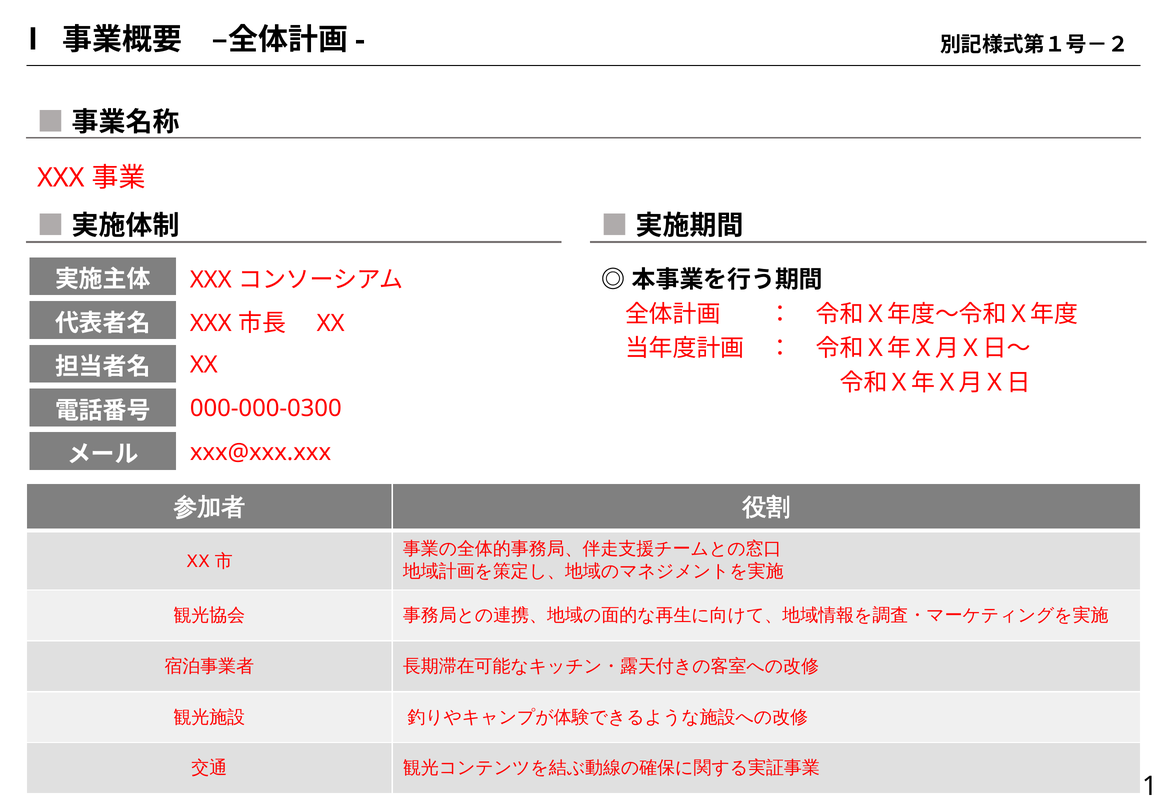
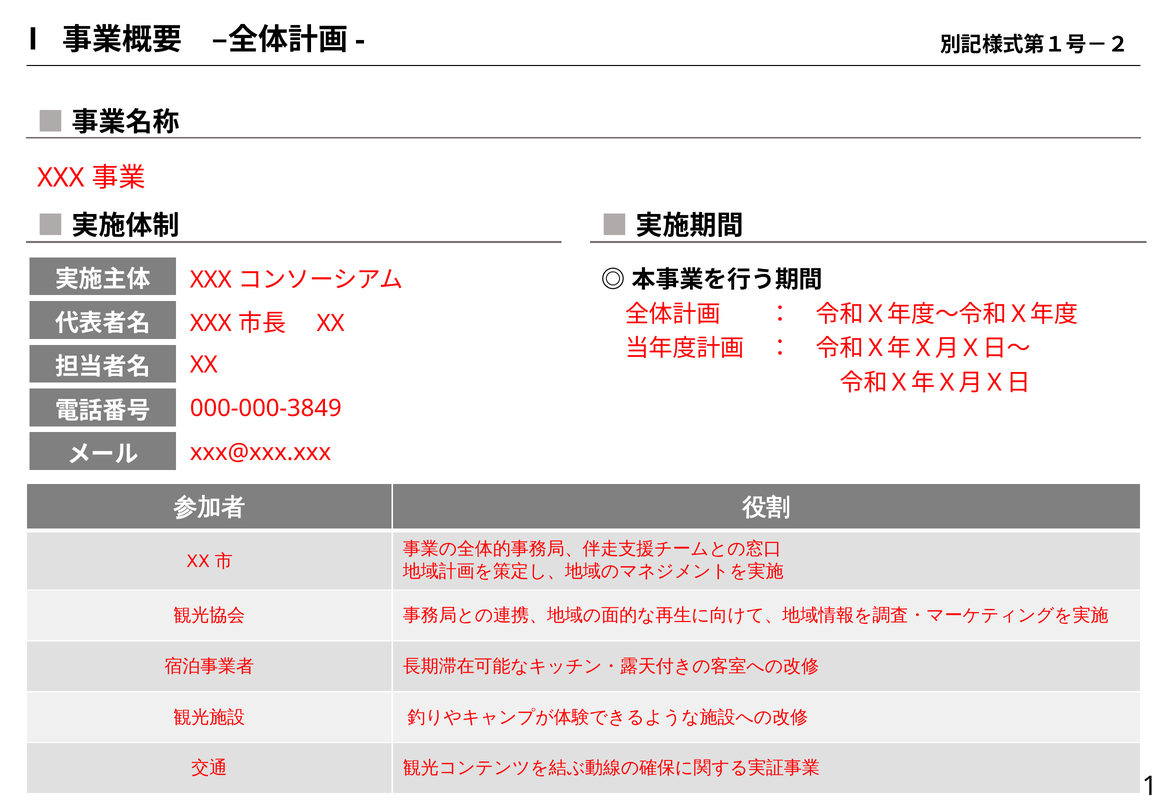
000-000-0300: 000-000-0300 -> 000-000-3849
